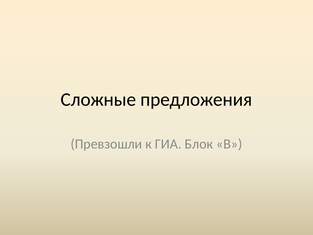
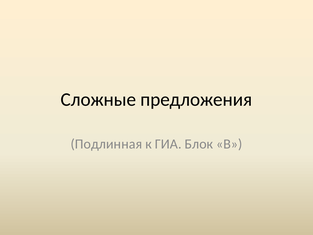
Превзошли: Превзошли -> Подлинная
